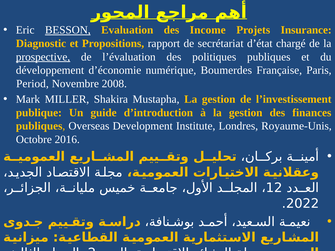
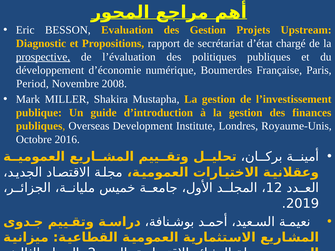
BESSON underline: present -> none
des Income: Income -> Gestion
Insurance: Insurance -> Upstream
2022: 2022 -> 2019
